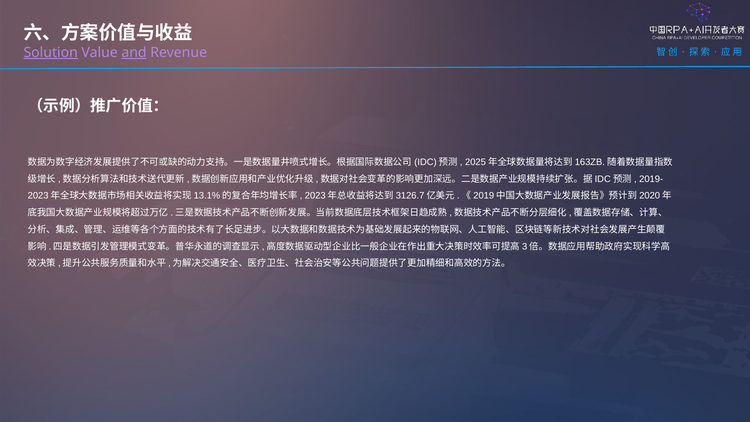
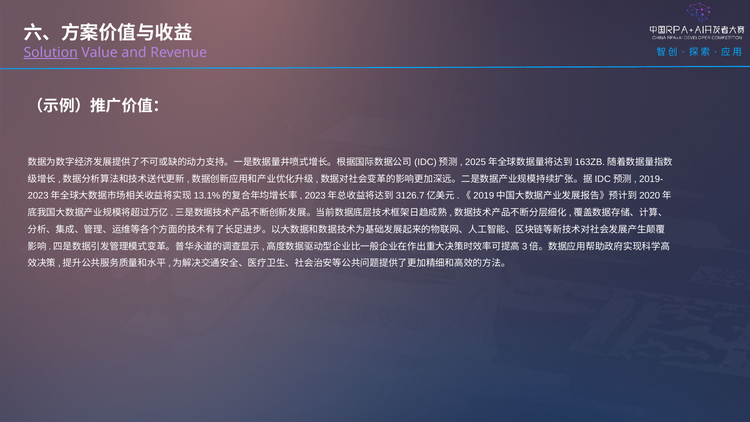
and underline: present -> none
